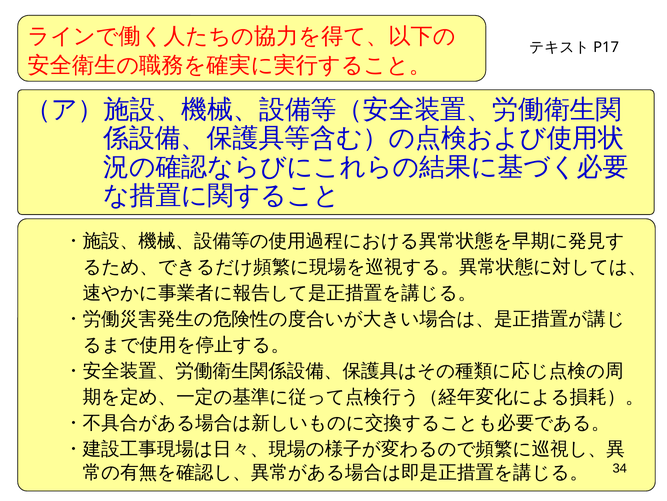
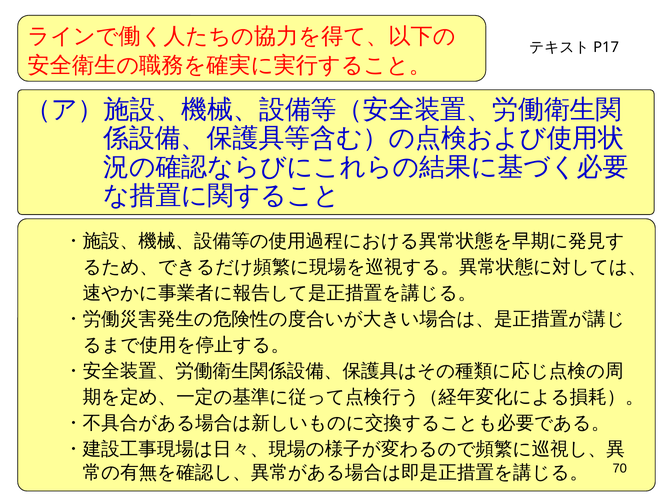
34: 34 -> 70
